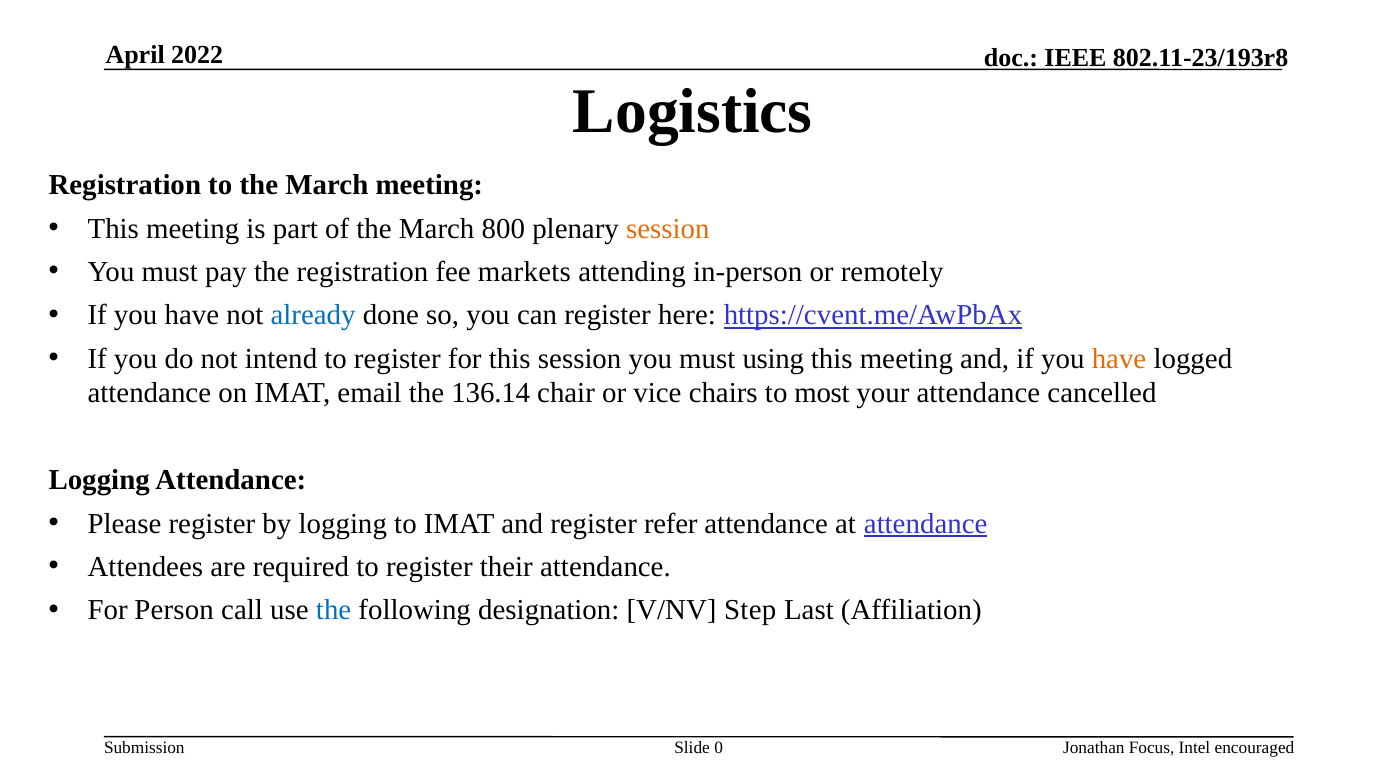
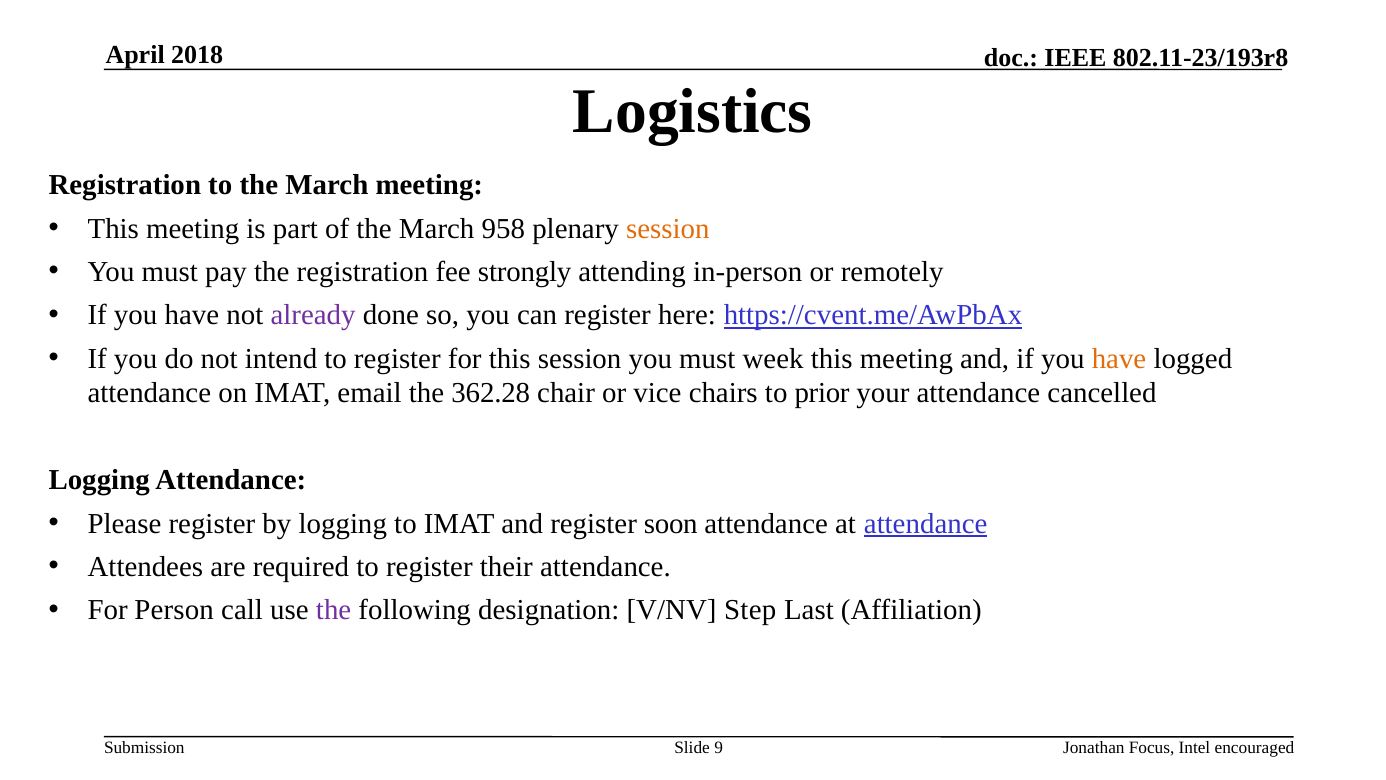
2022: 2022 -> 2018
800: 800 -> 958
markets: markets -> strongly
already colour: blue -> purple
using: using -> week
136.14: 136.14 -> 362.28
most: most -> prior
refer: refer -> soon
the at (334, 610) colour: blue -> purple
0: 0 -> 9
